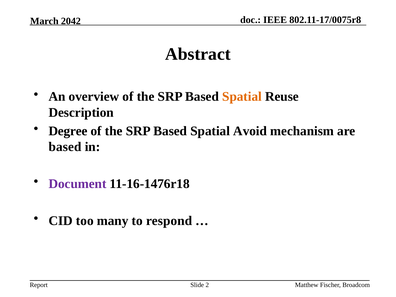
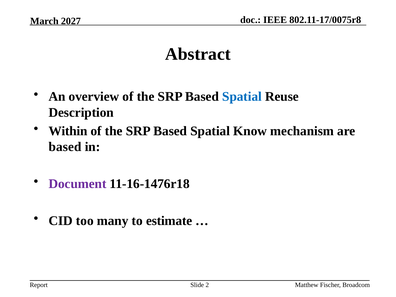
2042: 2042 -> 2027
Spatial at (242, 97) colour: orange -> blue
Degree: Degree -> Within
Avoid: Avoid -> Know
respond: respond -> estimate
